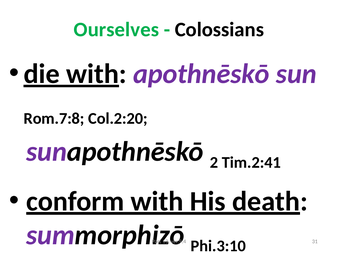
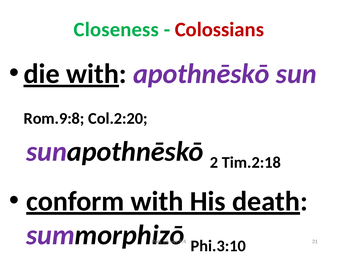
Ourselves: Ourselves -> Closeness
Colossians colour: black -> red
Rom.7:8: Rom.7:8 -> Rom.9:8
Tim.2:41: Tim.2:41 -> Tim.2:18
